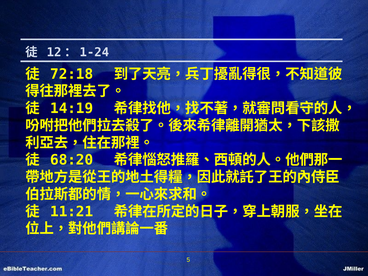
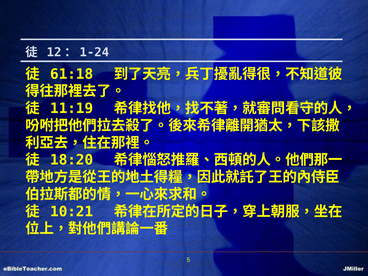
72:18: 72:18 -> 61:18
14:19: 14:19 -> 11:19
68:20: 68:20 -> 18:20
11:21: 11:21 -> 10:21
